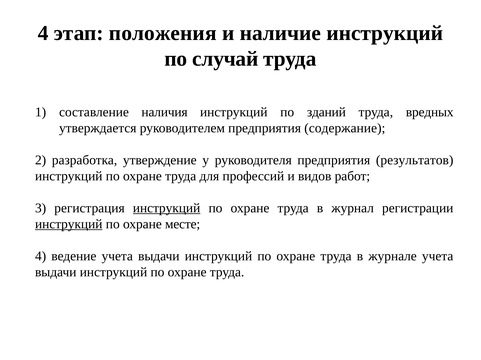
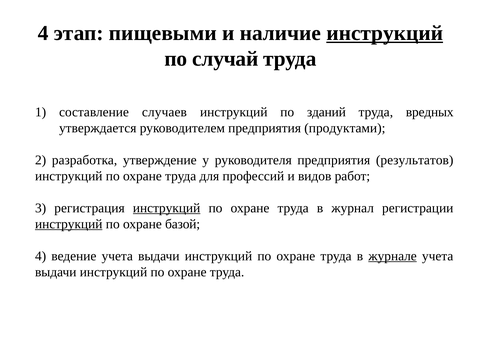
положения: положения -> пищевыми
инструкций at (385, 33) underline: none -> present
наличия: наличия -> случаев
содержание: содержание -> продуктами
месте: месте -> базой
журнале underline: none -> present
